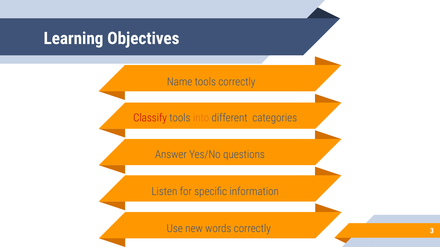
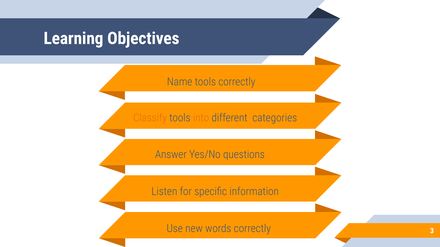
Classify colour: red -> orange
